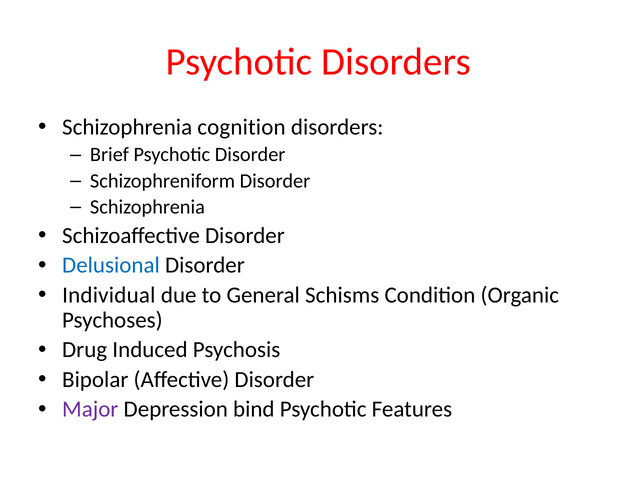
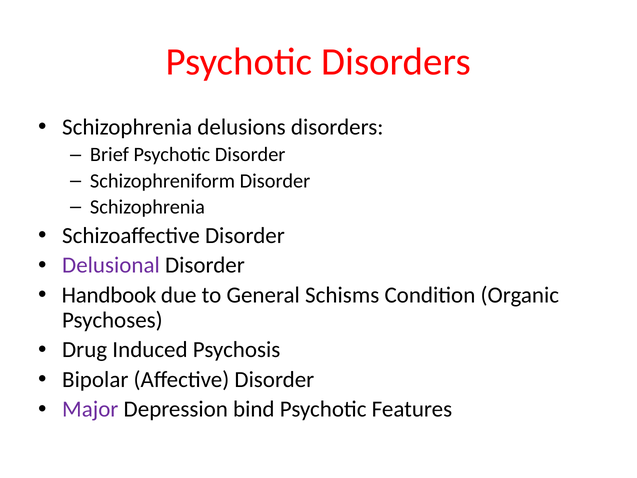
cognition: cognition -> delusions
Delusional colour: blue -> purple
Individual: Individual -> Handbook
